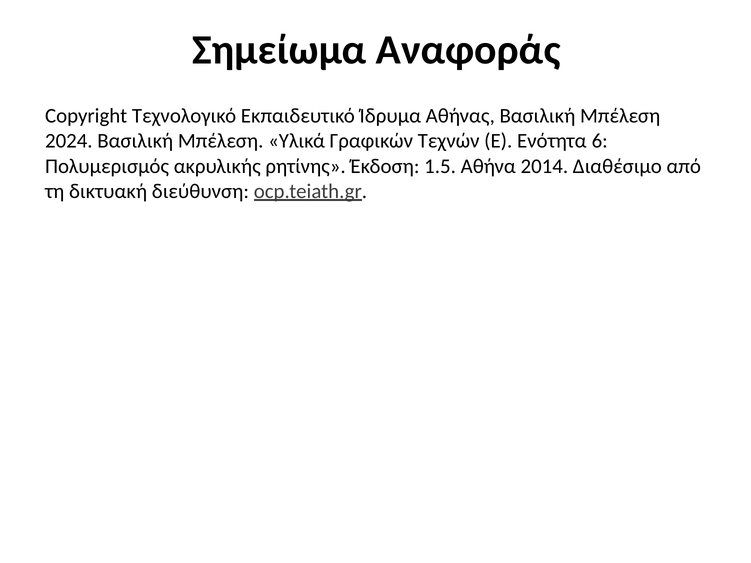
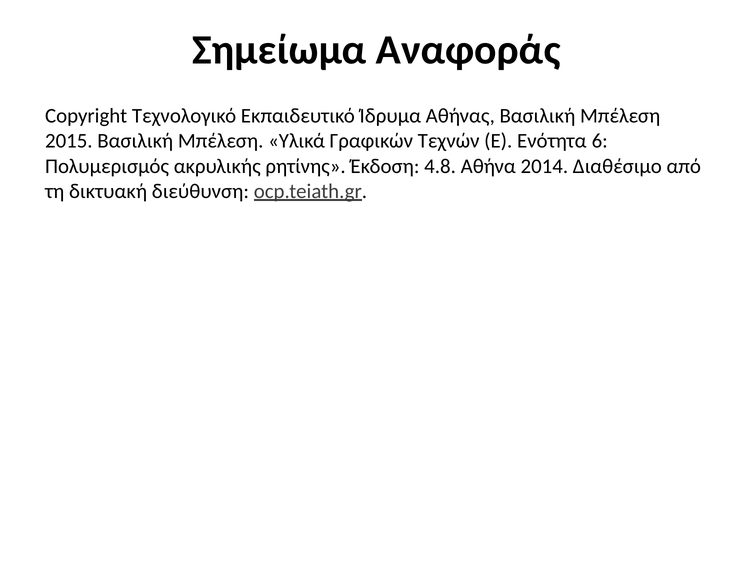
2024: 2024 -> 2015
1.5: 1.5 -> 4.8
